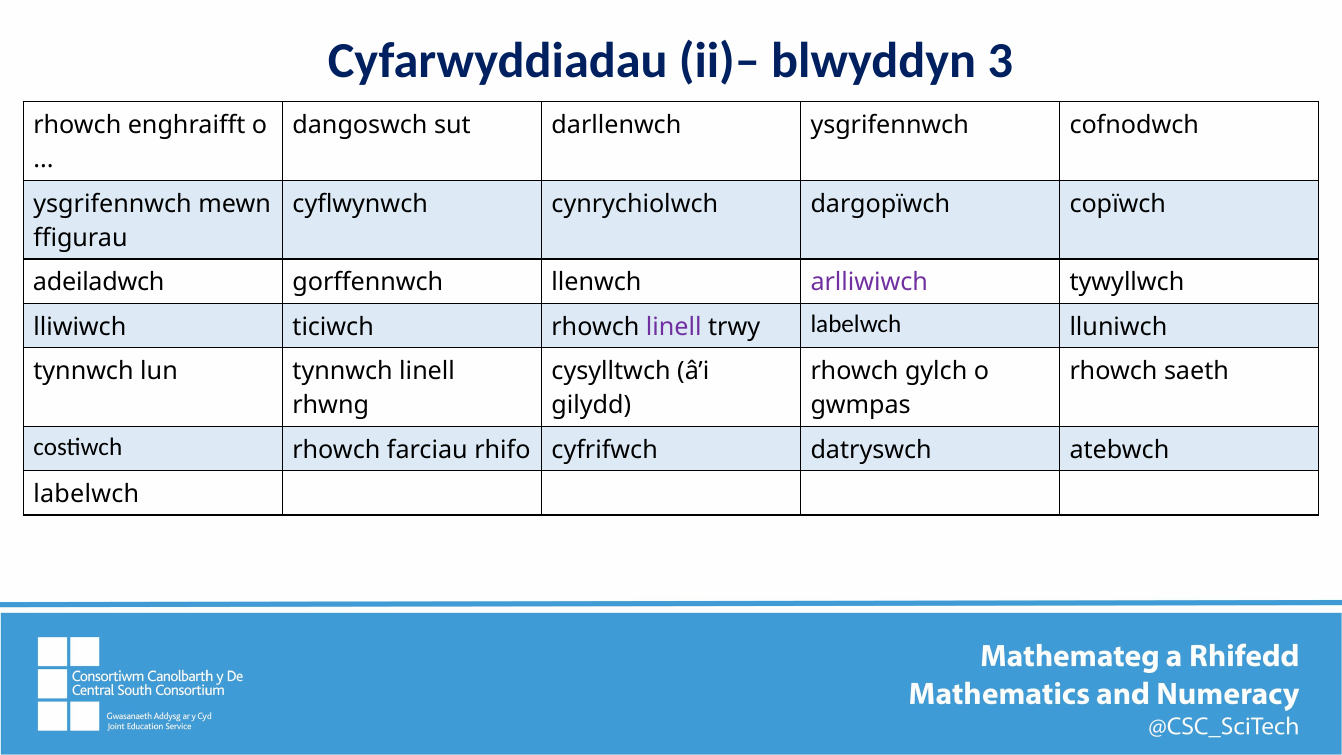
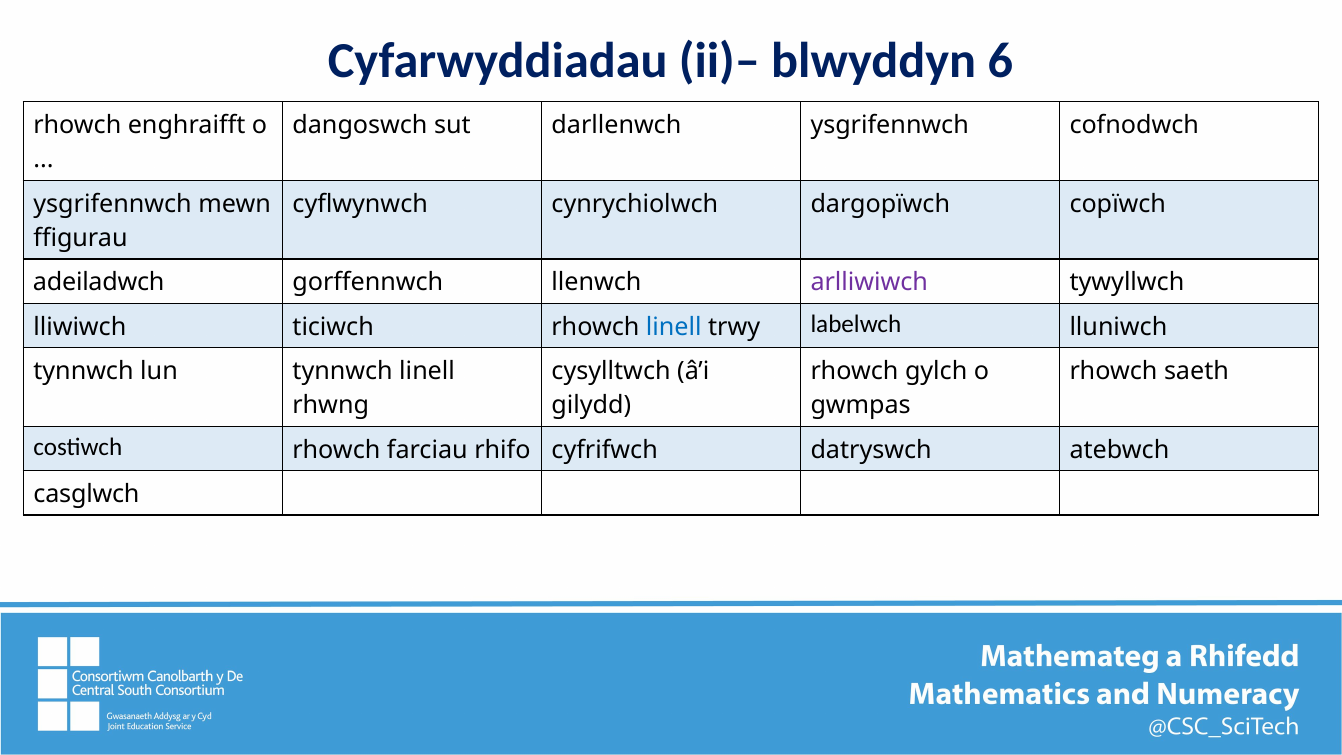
3: 3 -> 6
linell at (674, 327) colour: purple -> blue
labelwch at (86, 494): labelwch -> casglwch
